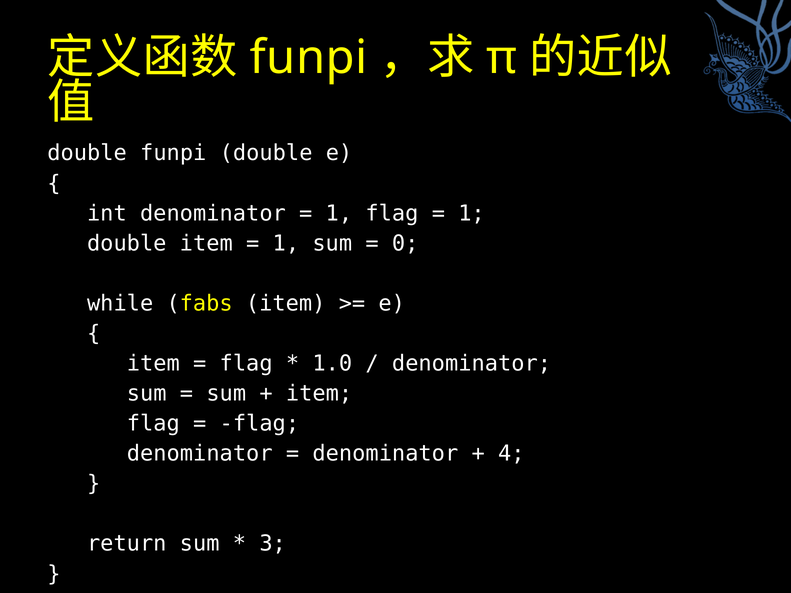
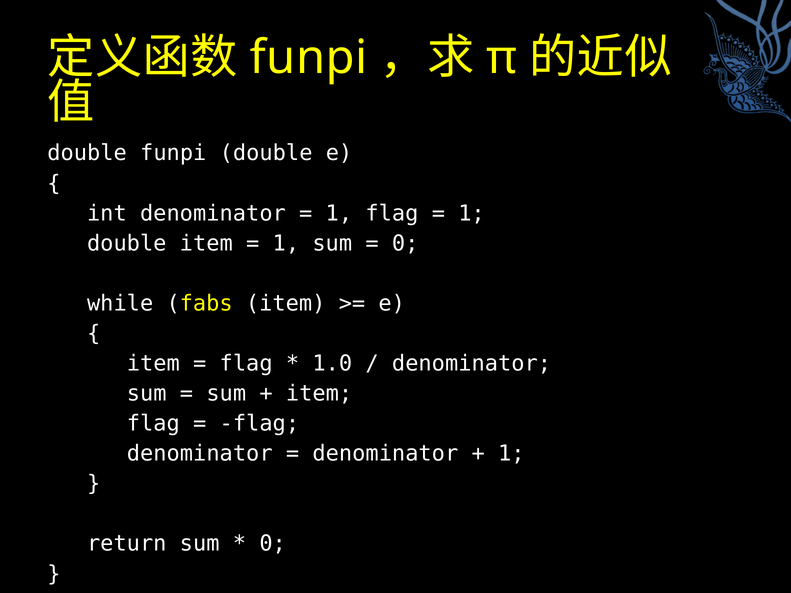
4 at (511, 454): 4 -> 1
3 at (273, 544): 3 -> 0
